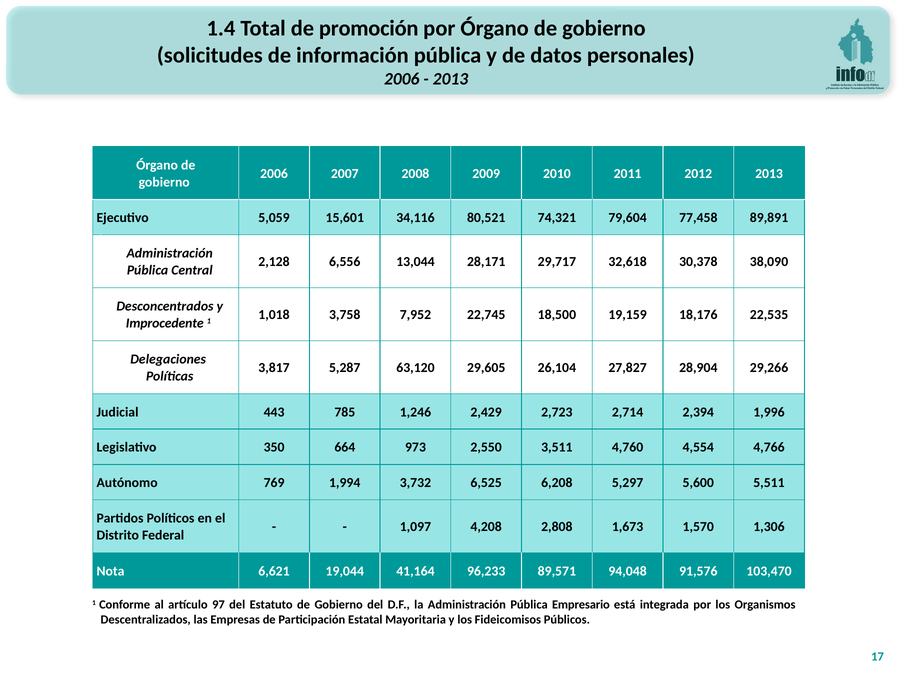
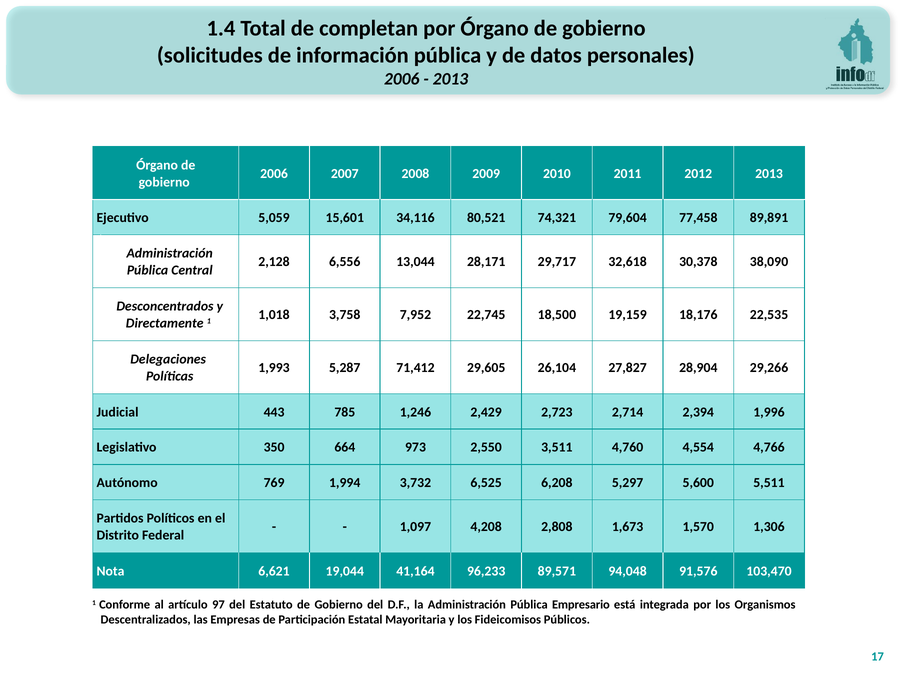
promoción: promoción -> completan
Improcedente: Improcedente -> Directamente
3,817: 3,817 -> 1,993
63,120: 63,120 -> 71,412
